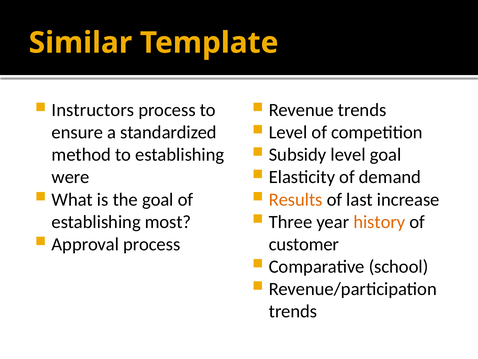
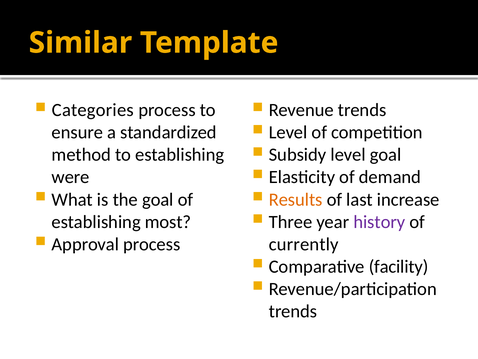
Instructors: Instructors -> Categories
history colour: orange -> purple
customer: customer -> currently
school: school -> facility
